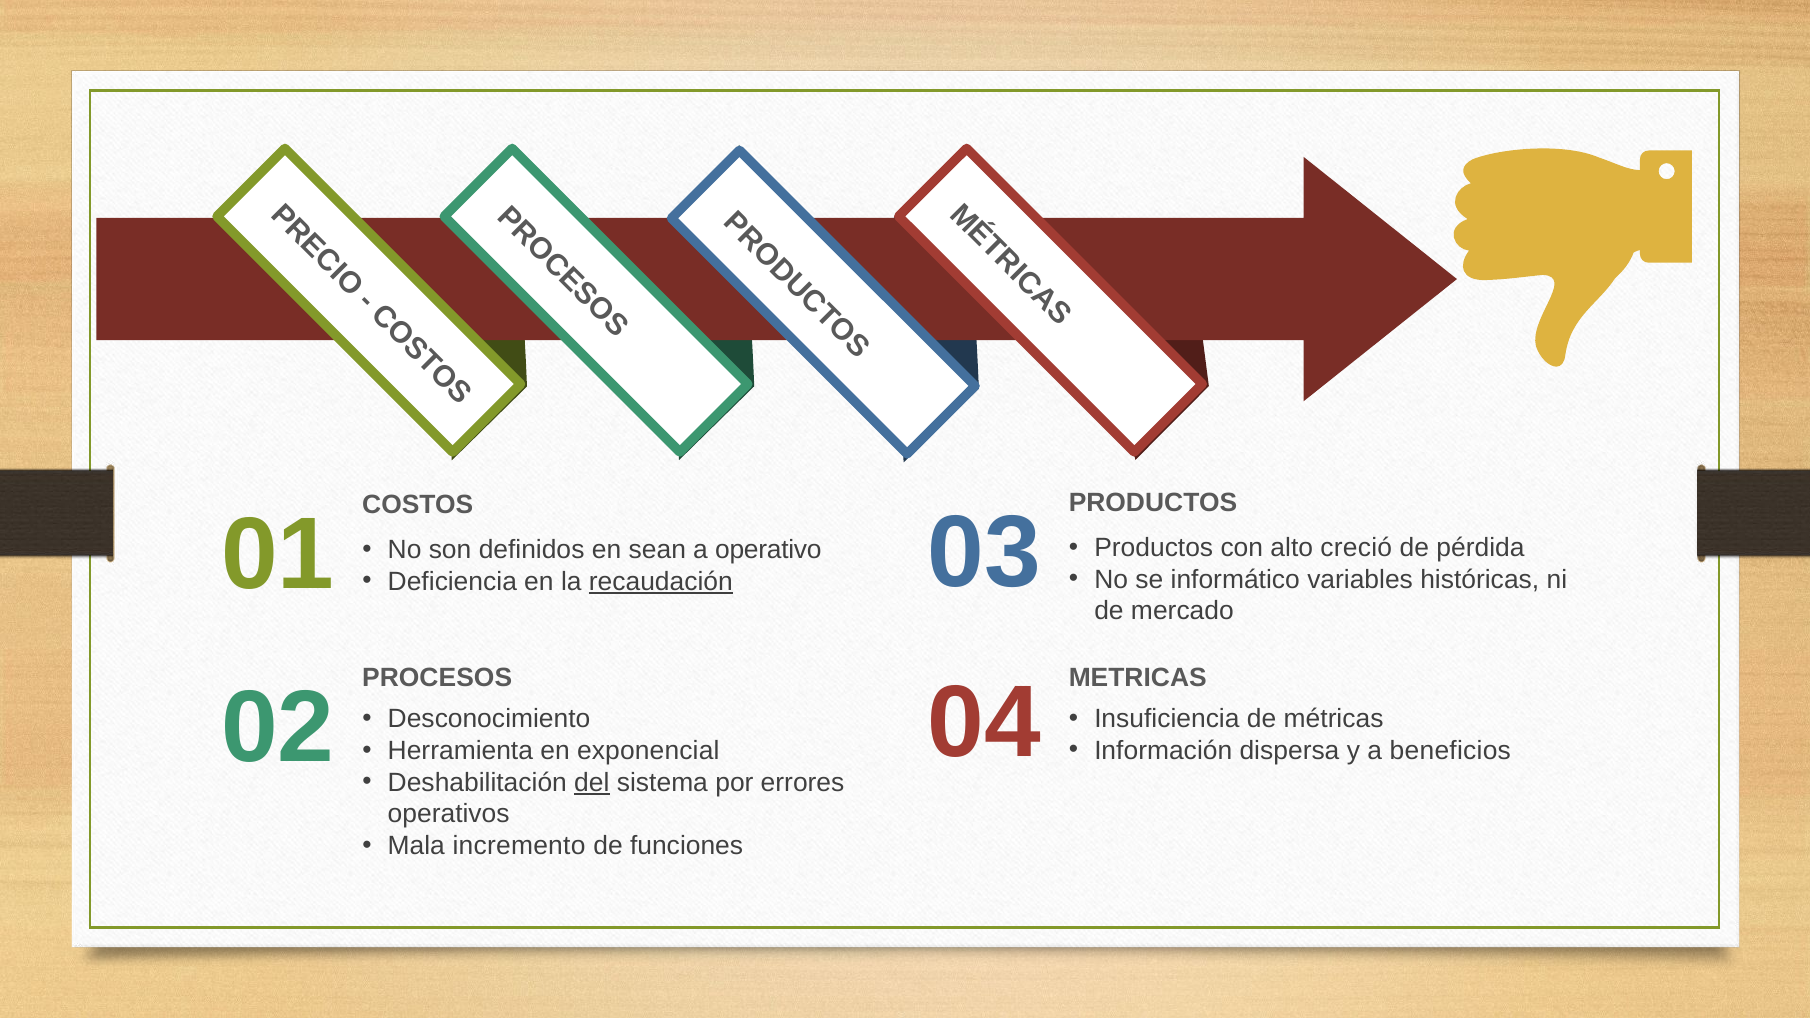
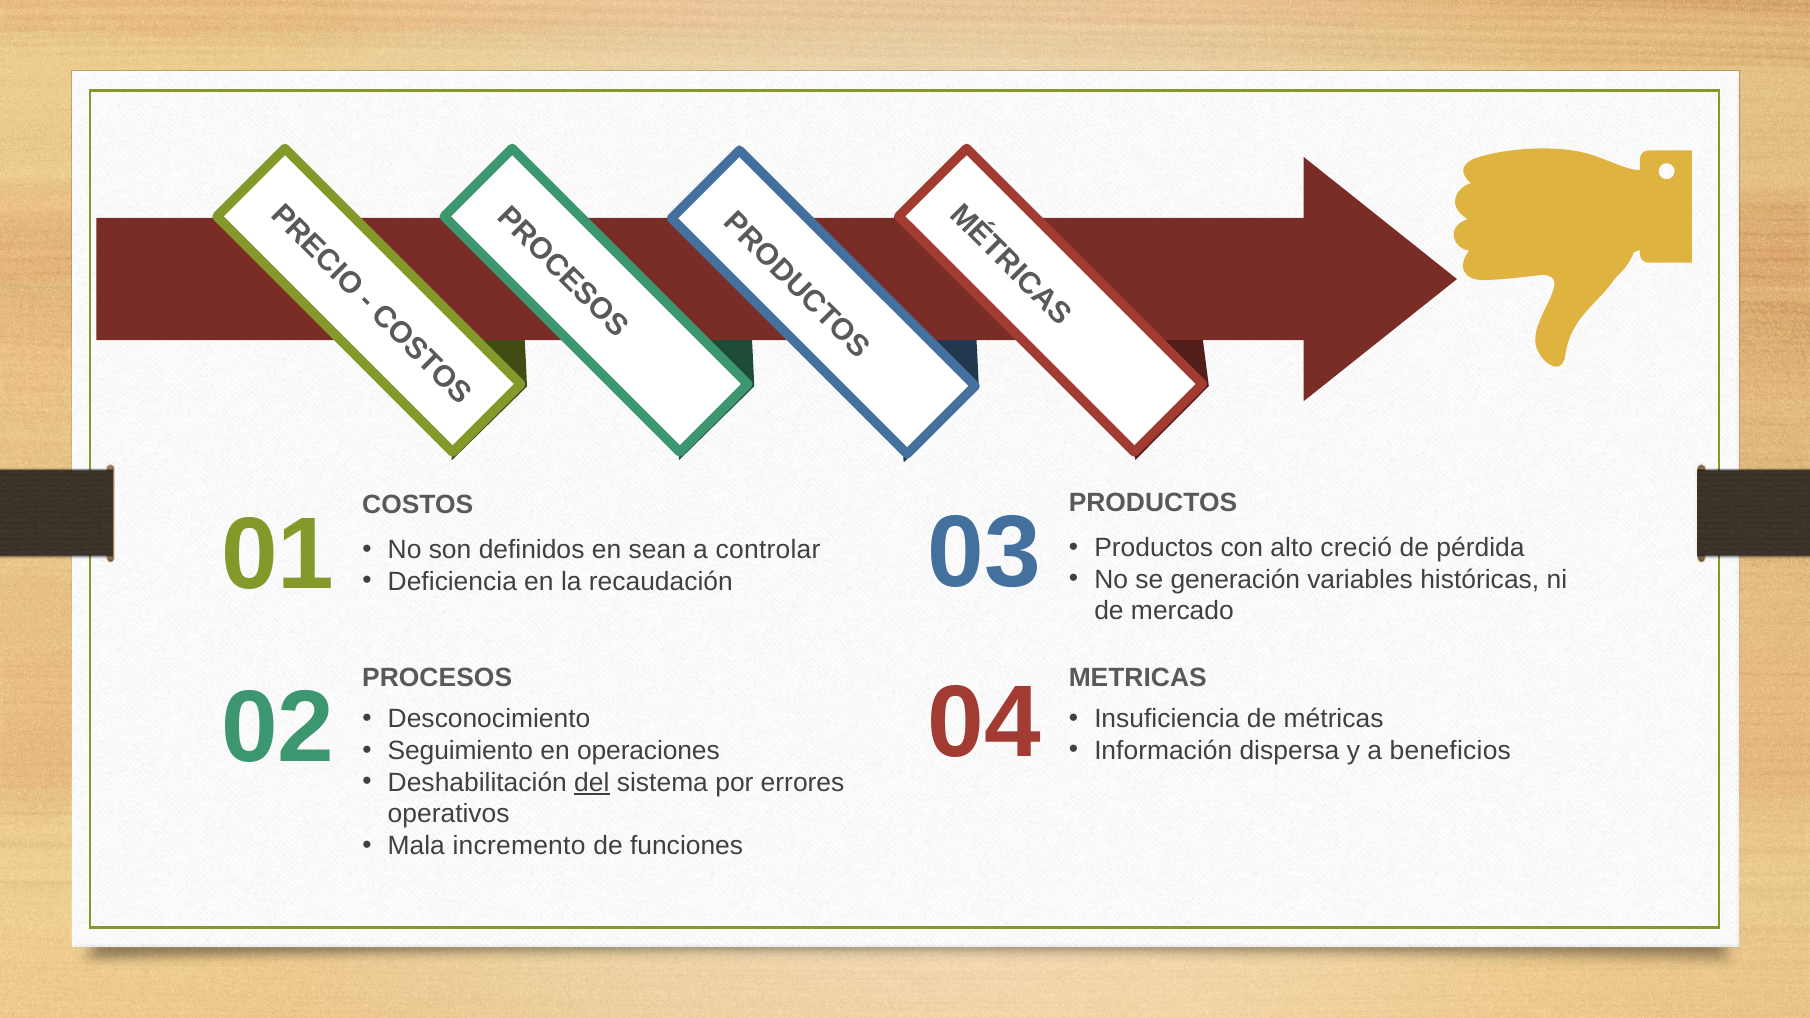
operativo: operativo -> controlar
informático: informático -> generación
recaudación underline: present -> none
Herramienta: Herramienta -> Seguimiento
exponencial: exponencial -> operaciones
